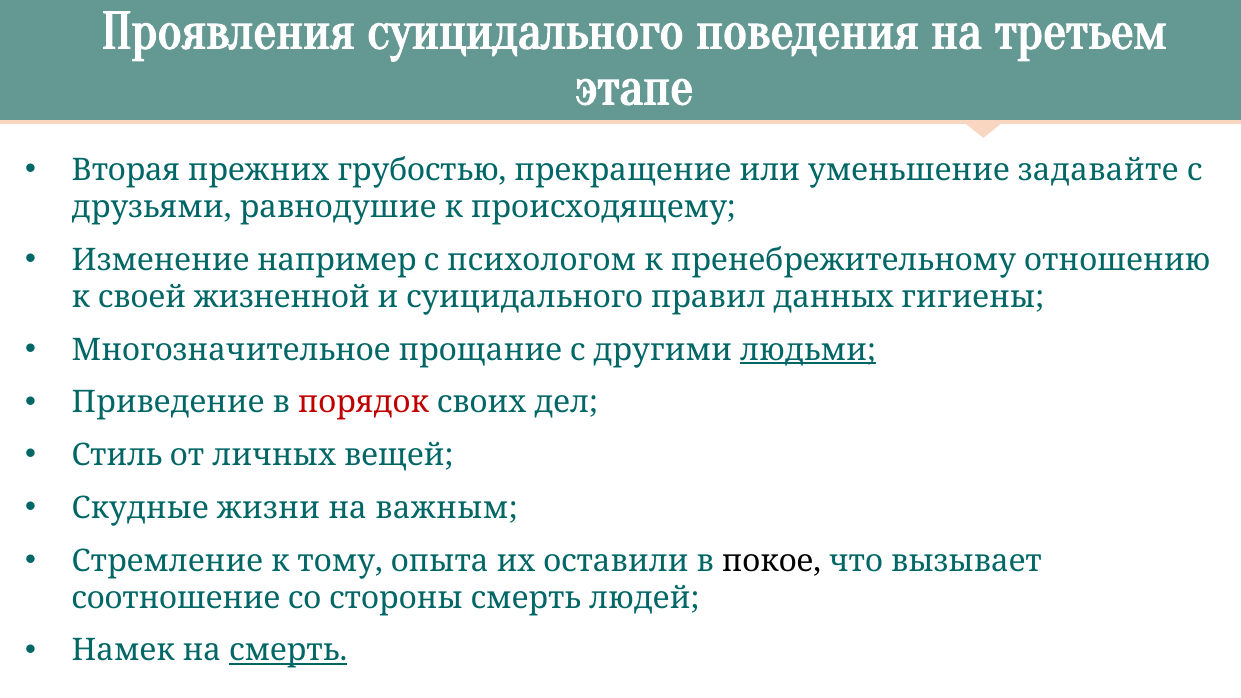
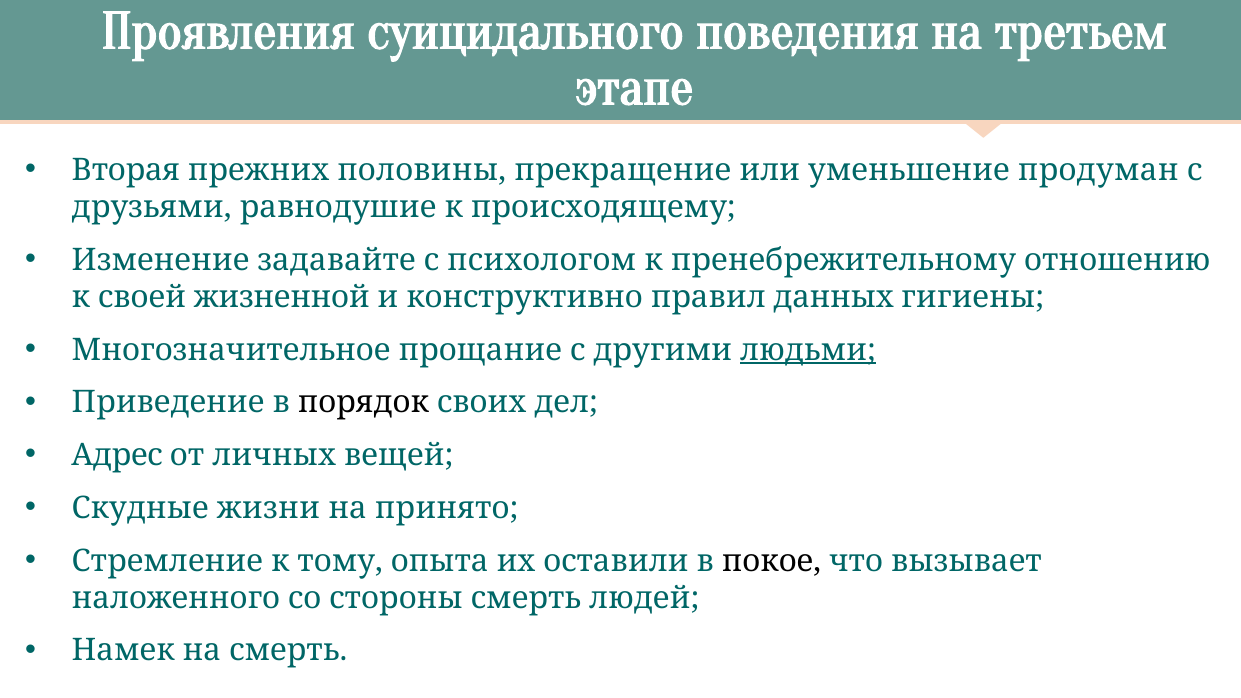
грубостью: грубостью -> половины
задавайте: задавайте -> продуман
например: например -> задавайте
и суицидального: суицидального -> конструктивно
порядок colour: red -> black
Стиль: Стиль -> Адрес
важным: важным -> принято
соотношение: соотношение -> наложенного
смерть at (288, 651) underline: present -> none
